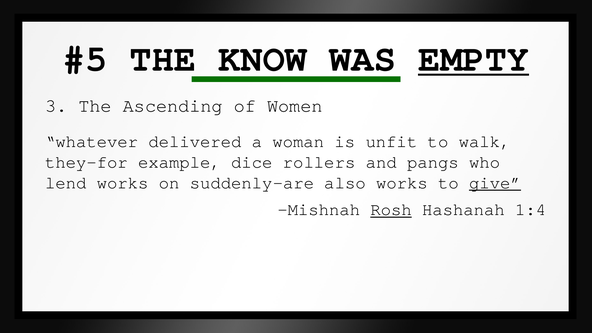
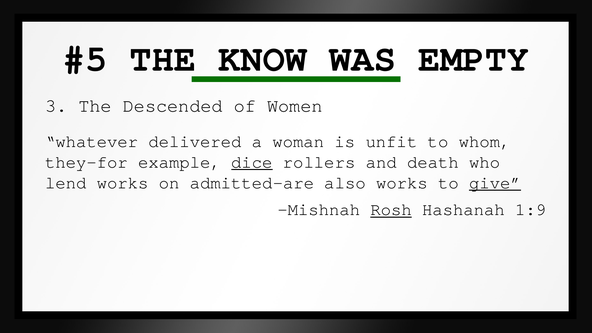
EMPTY underline: present -> none
Ascending: Ascending -> Descended
walk: walk -> whom
dice underline: none -> present
pangs: pangs -> death
suddenly—are: suddenly—are -> admitted—are
1:4: 1:4 -> 1:9
